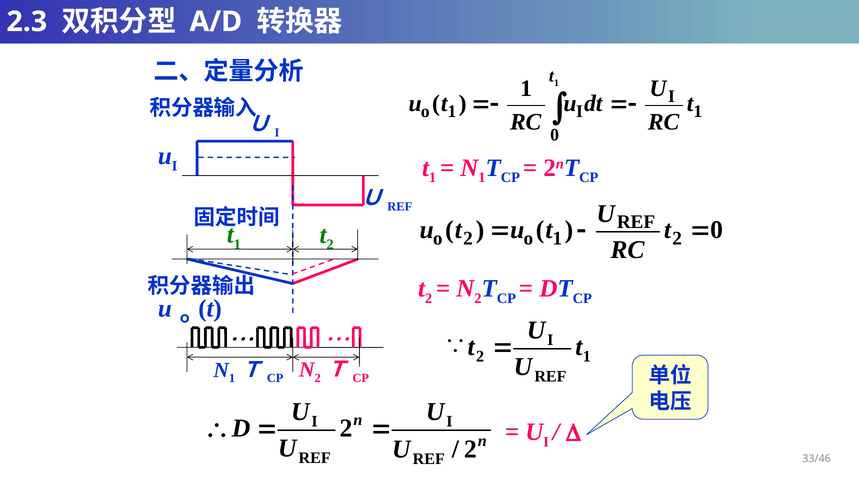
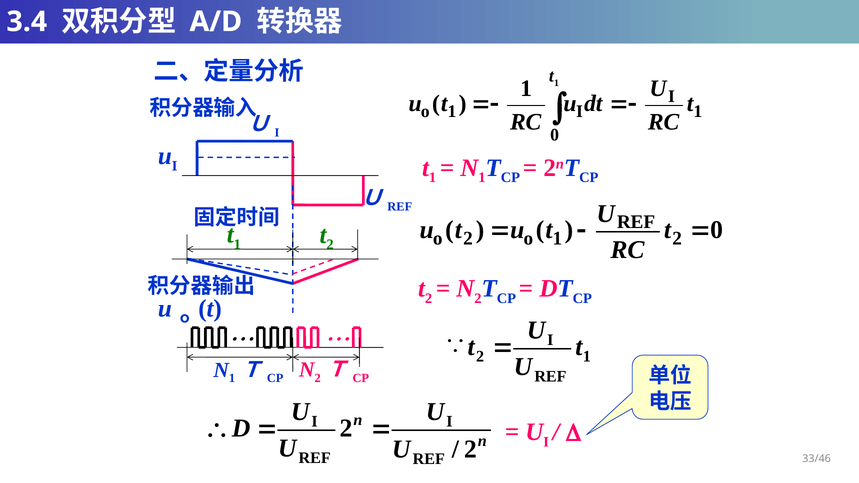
2.3: 2.3 -> 3.4
